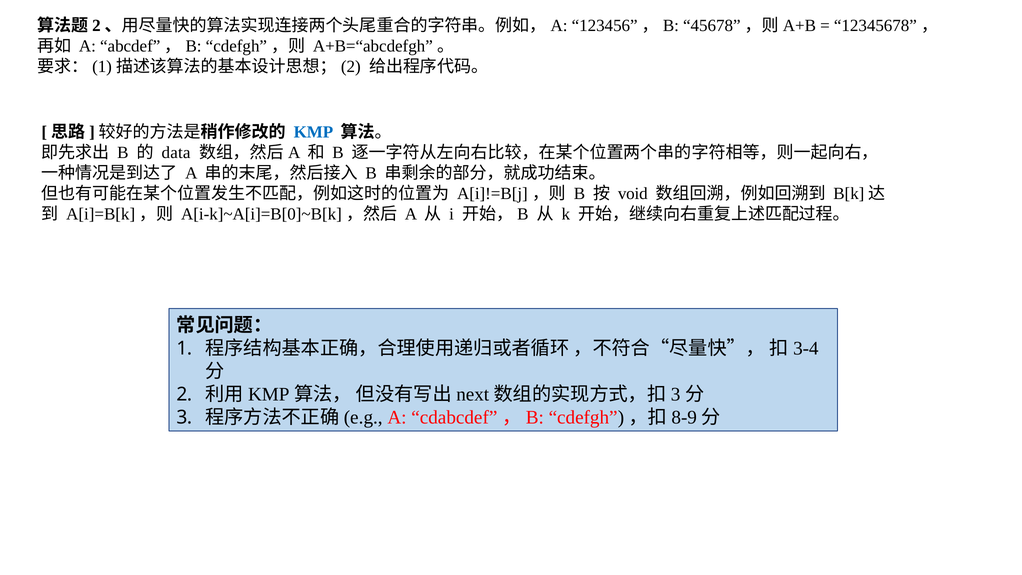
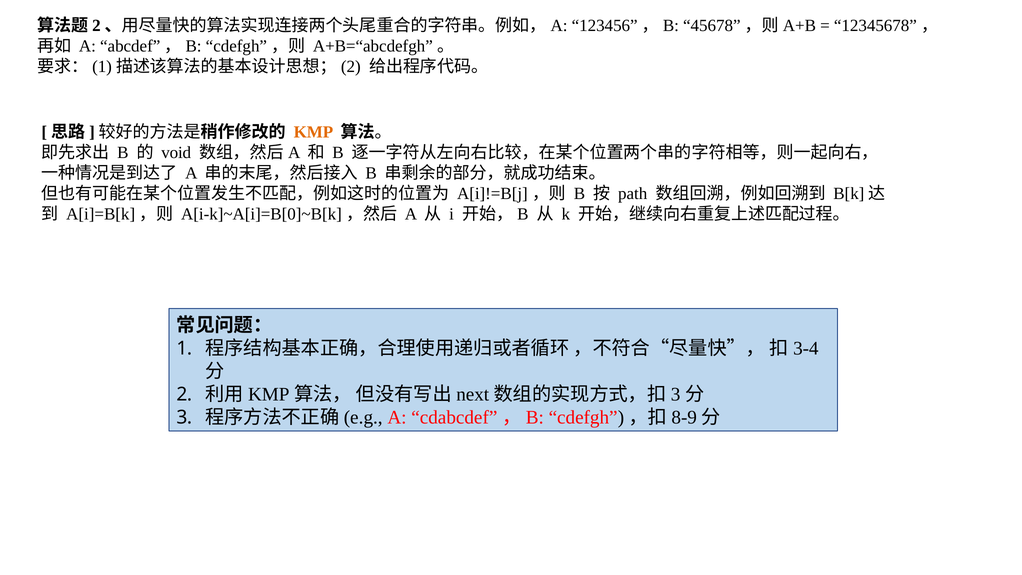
KMP colour: blue -> orange
data: data -> void
void: void -> path
